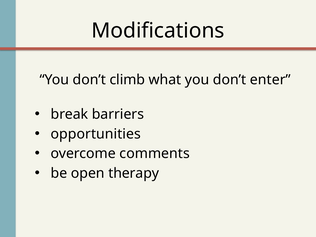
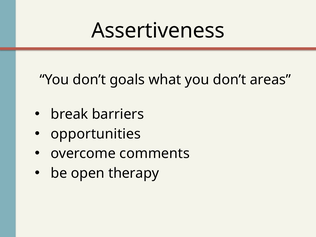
Modifications: Modifications -> Assertiveness
climb: climb -> goals
enter: enter -> areas
